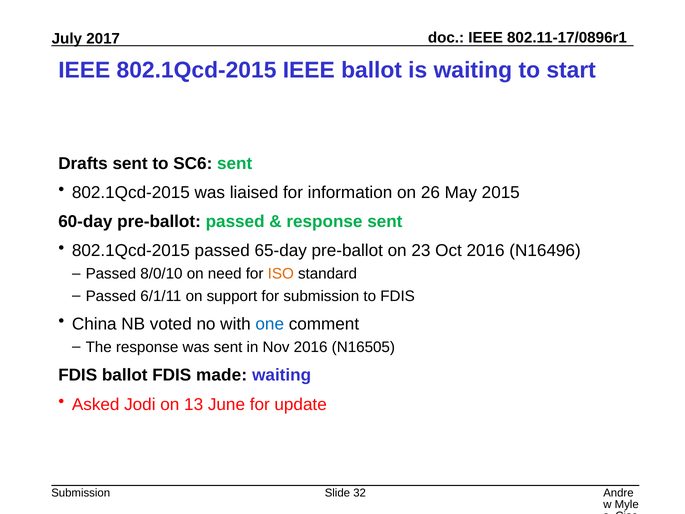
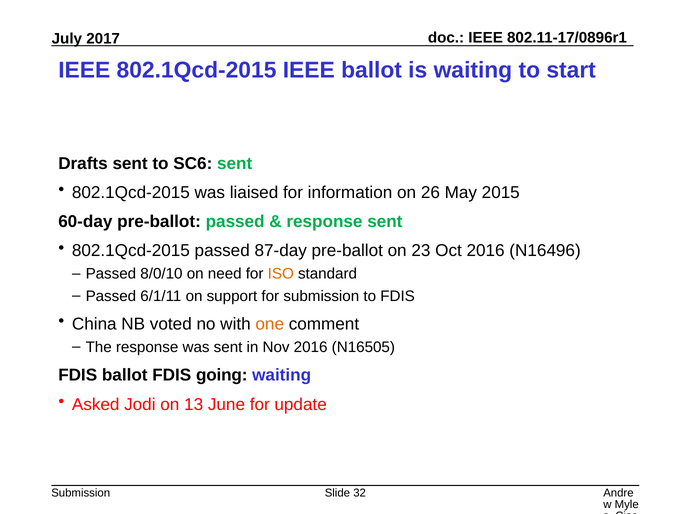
65-day: 65-day -> 87-day
one colour: blue -> orange
made: made -> going
